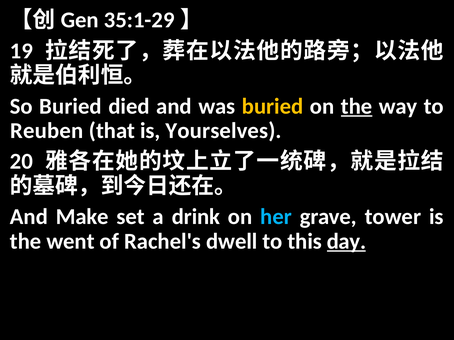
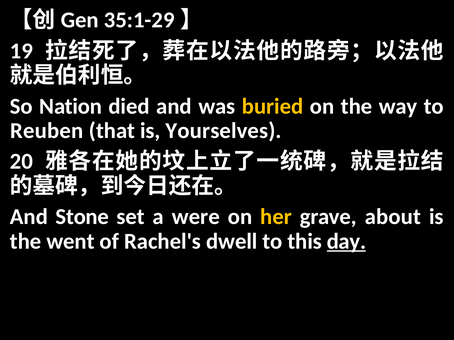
So Buried: Buried -> Nation
the at (357, 106) underline: present -> none
Make: Make -> Stone
drink: drink -> were
her colour: light blue -> yellow
tower: tower -> about
